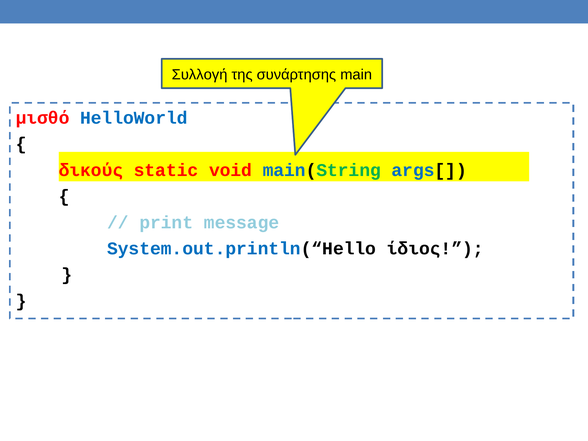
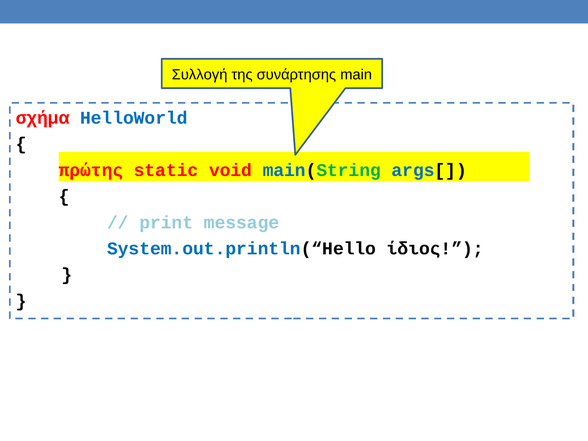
μισθό: μισθό -> σχήμα
δικούς: δικούς -> πρώτης
